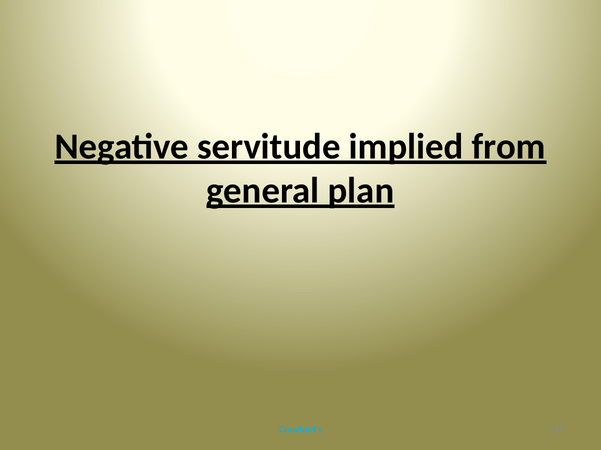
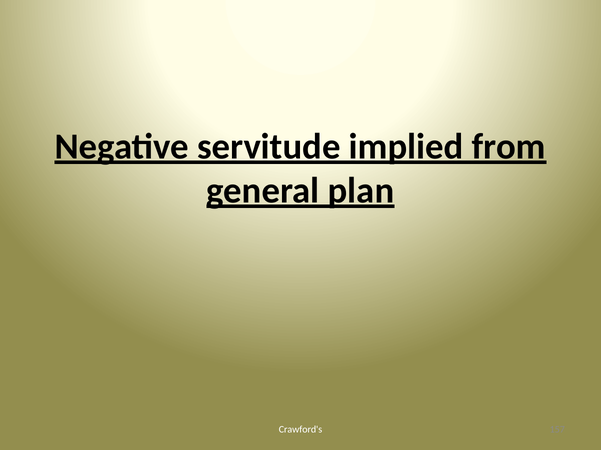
Crawford's colour: light blue -> white
